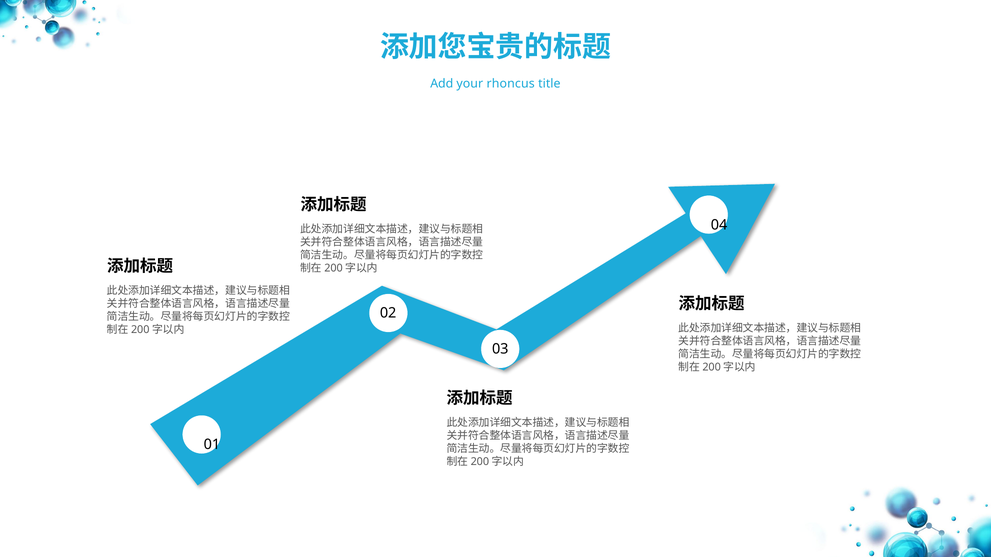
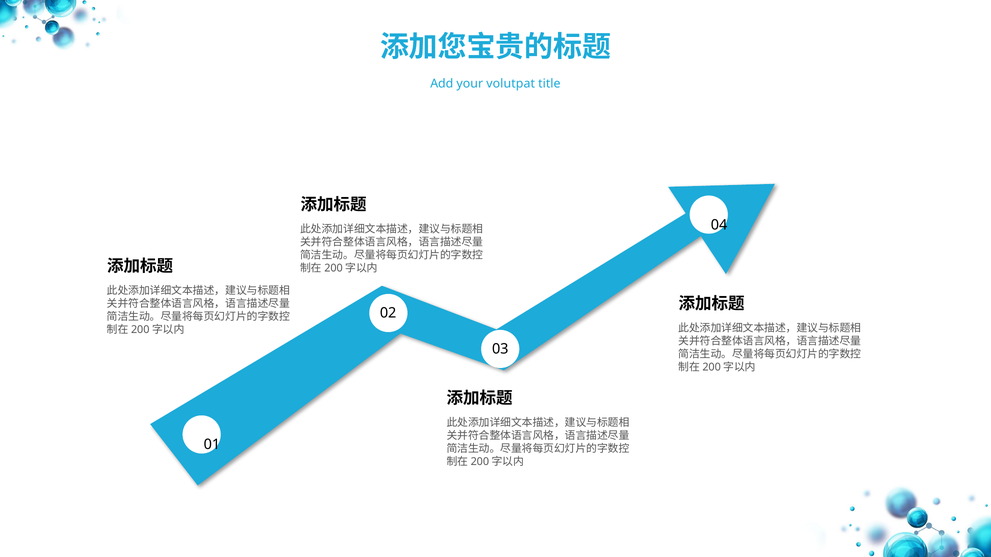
rhoncus: rhoncus -> volutpat
